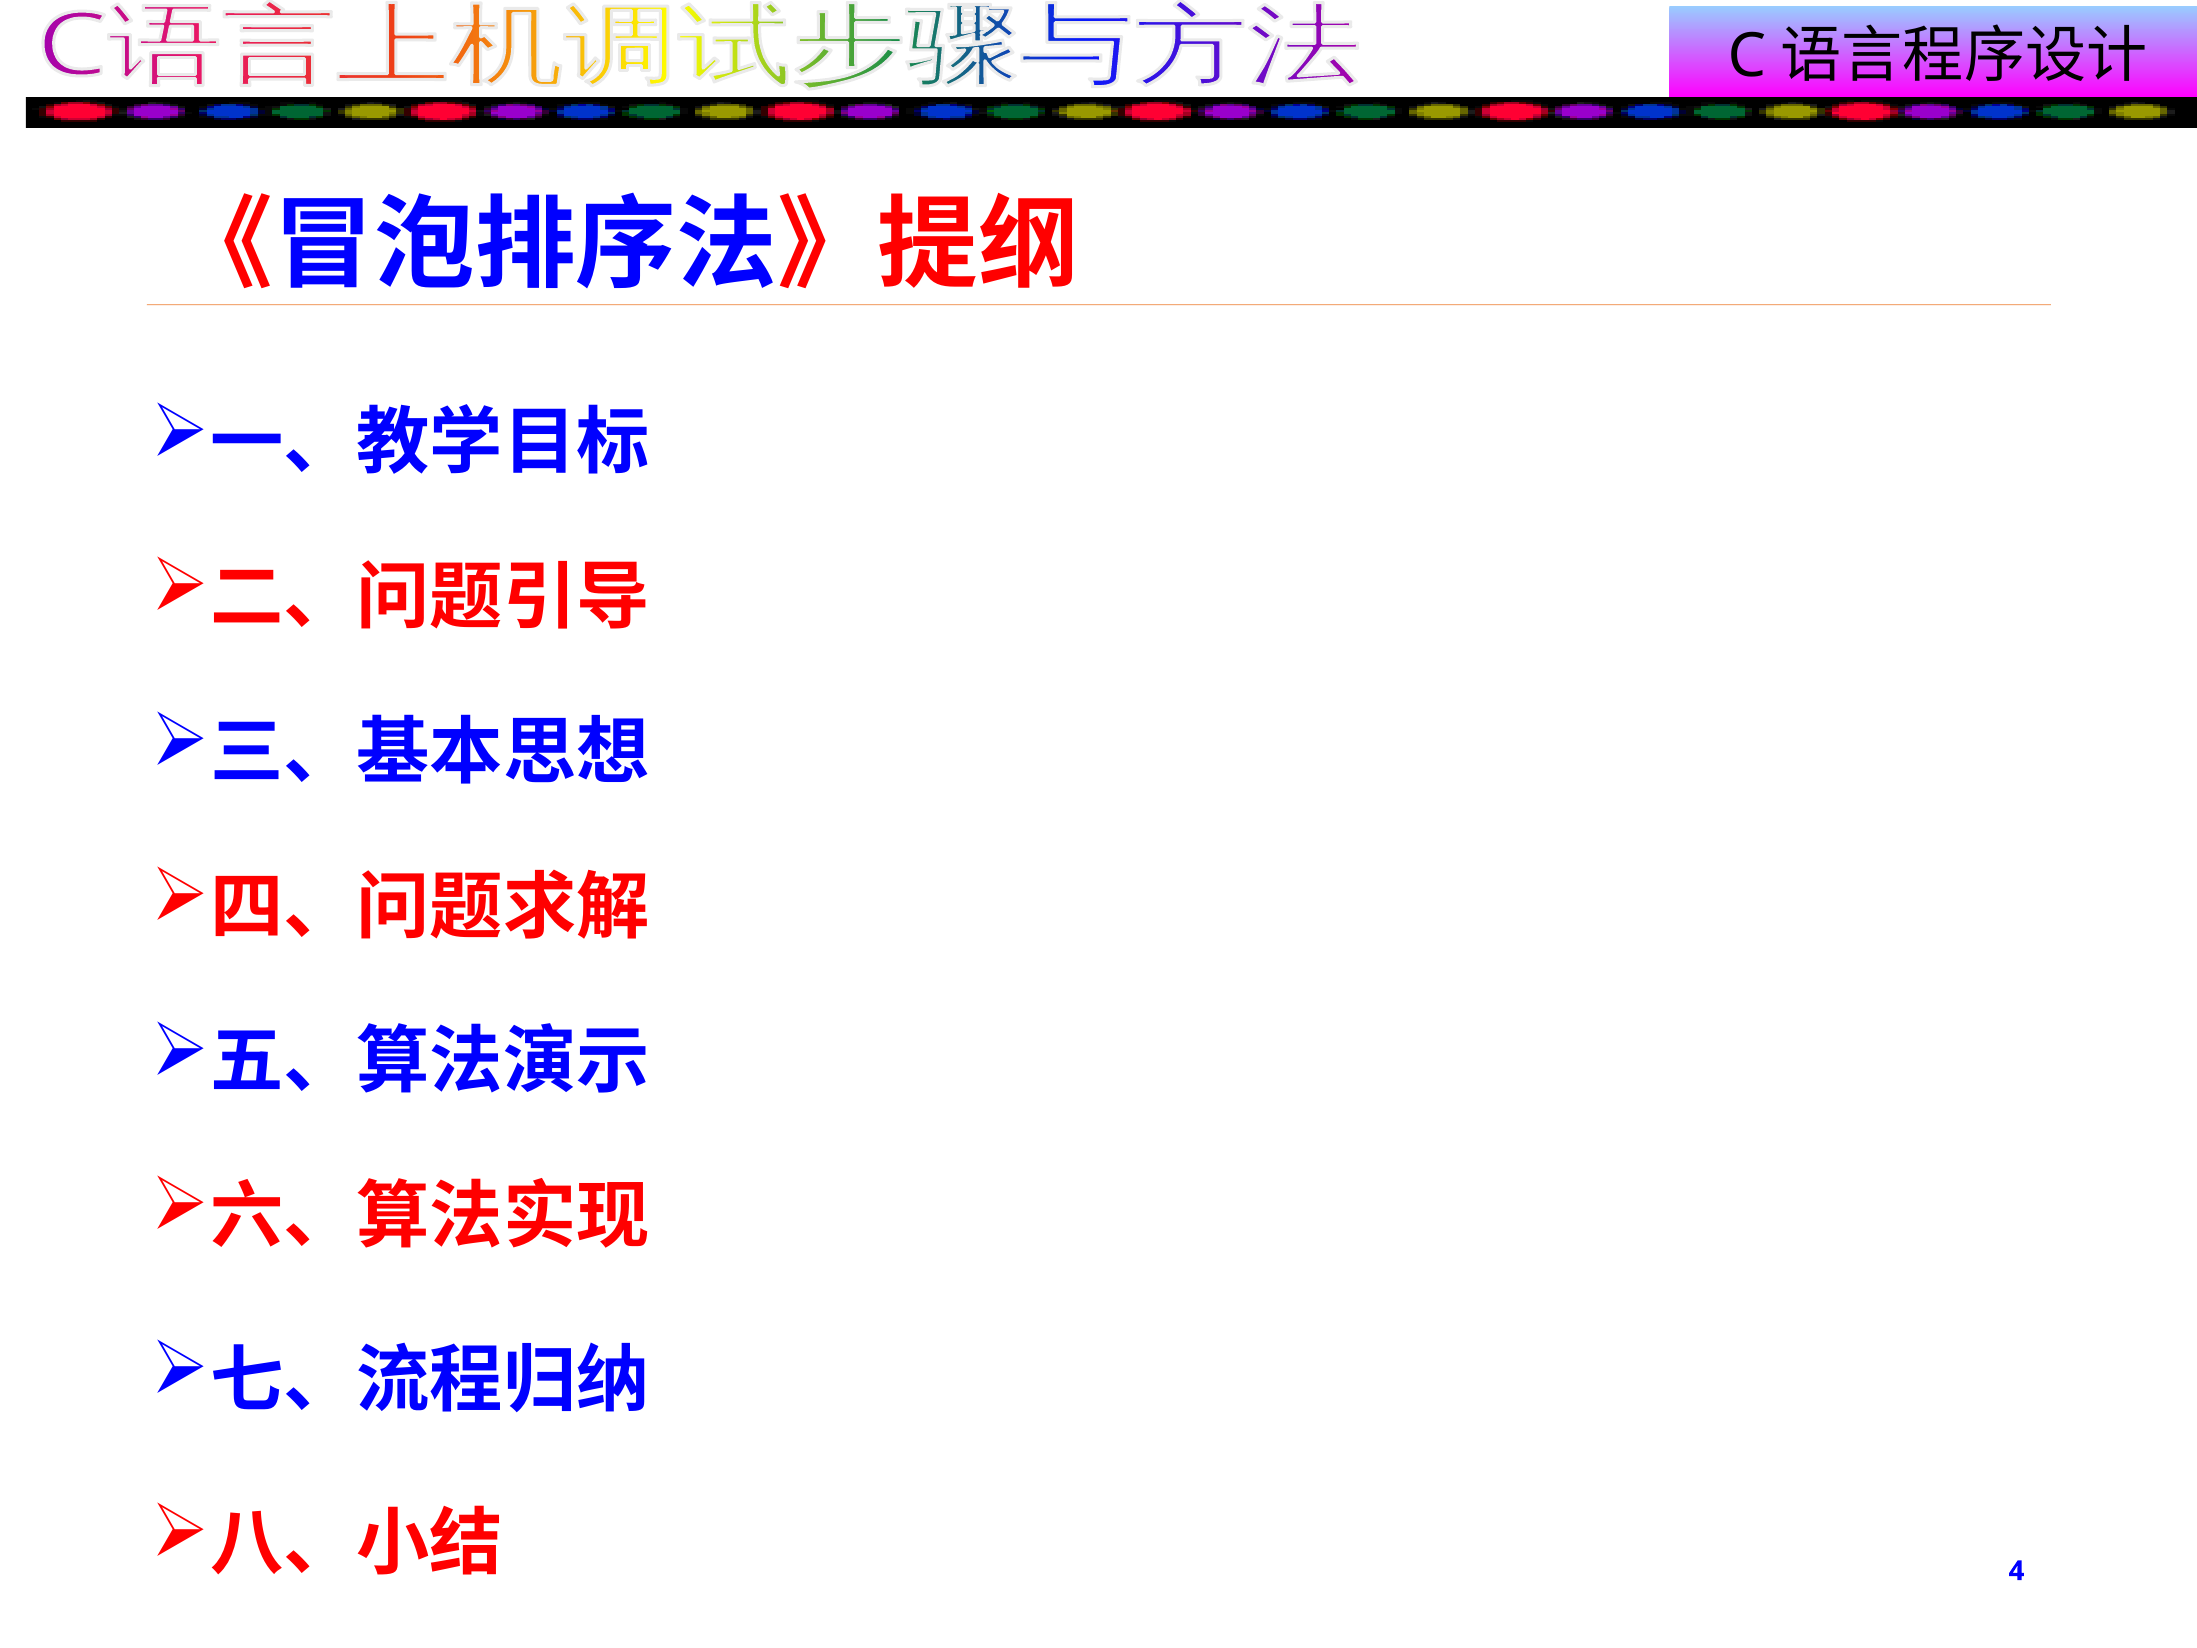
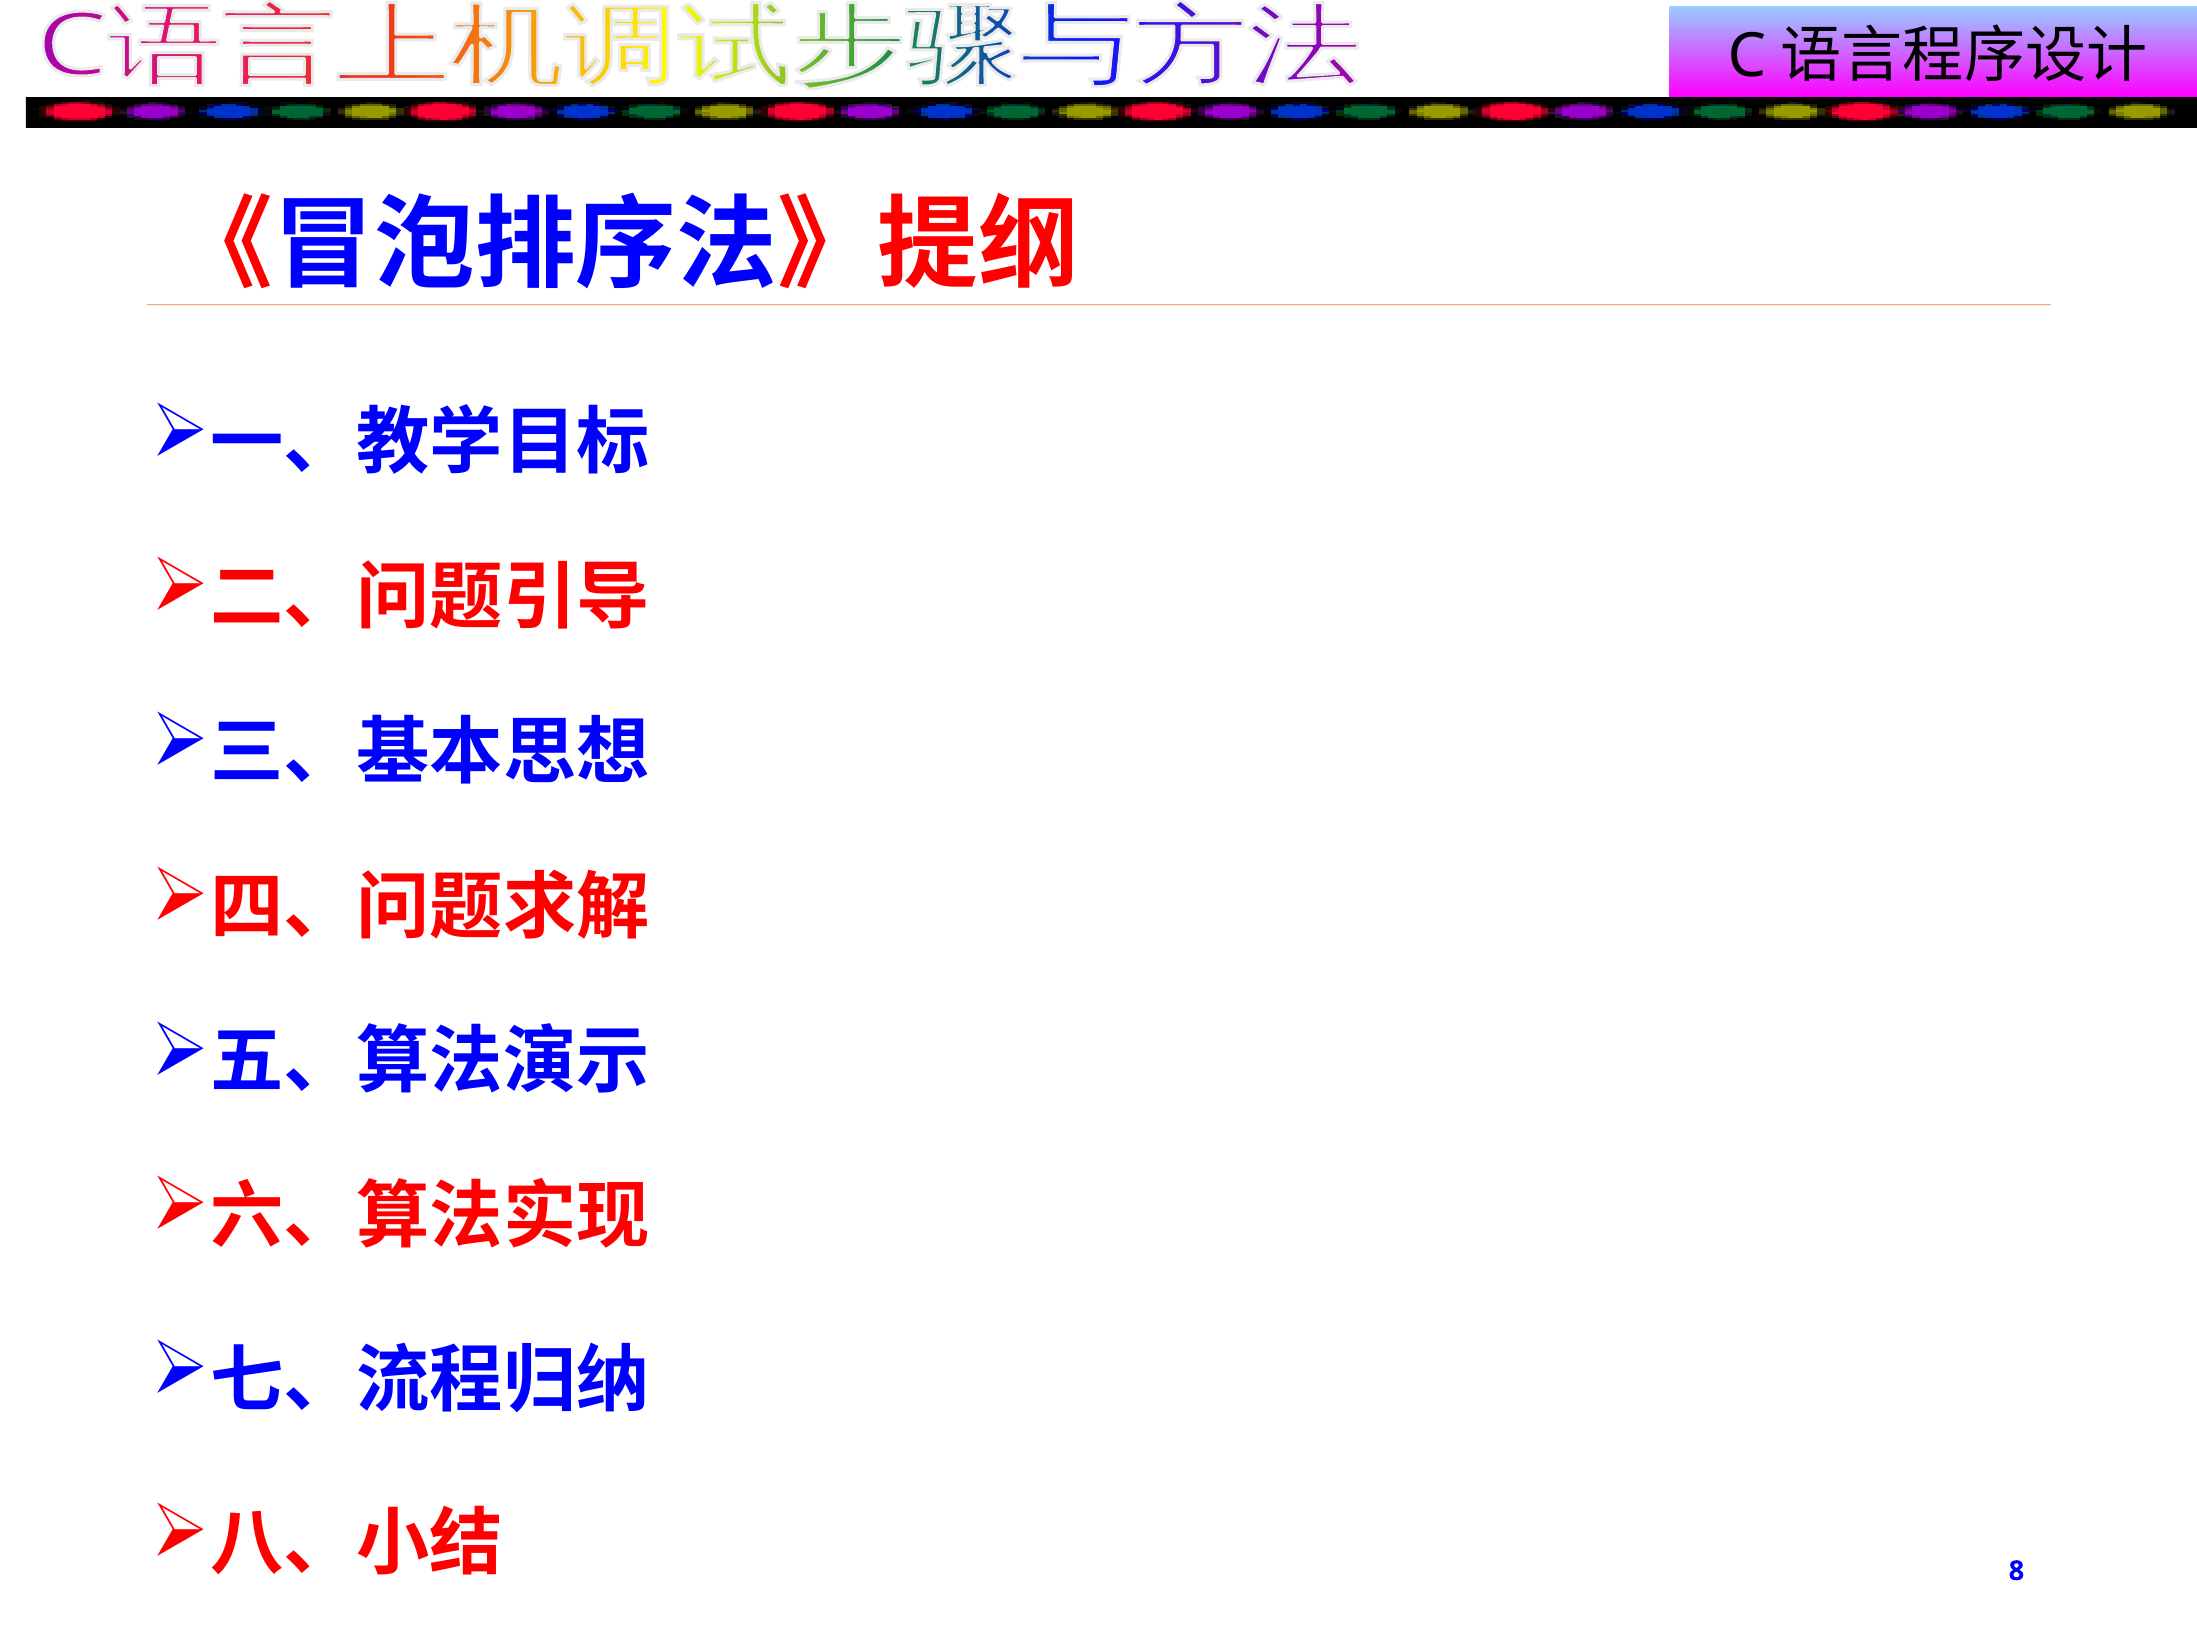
4: 4 -> 8
